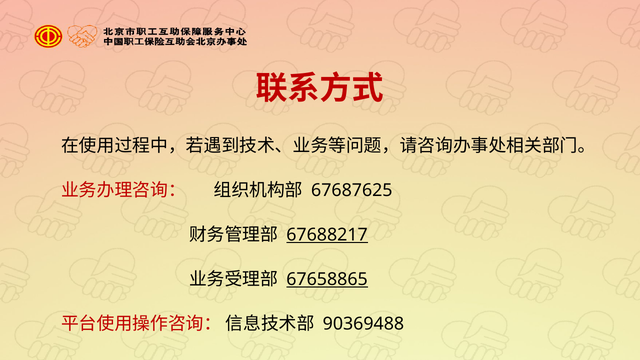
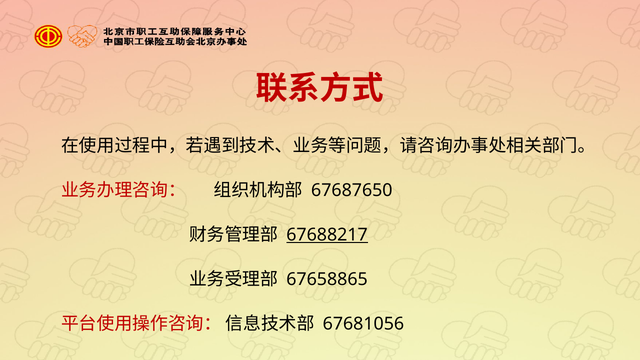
67687625: 67687625 -> 67687650
67658865 underline: present -> none
90369488: 90369488 -> 67681056
